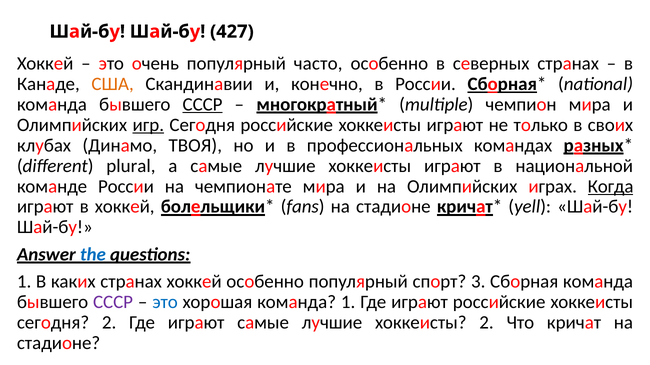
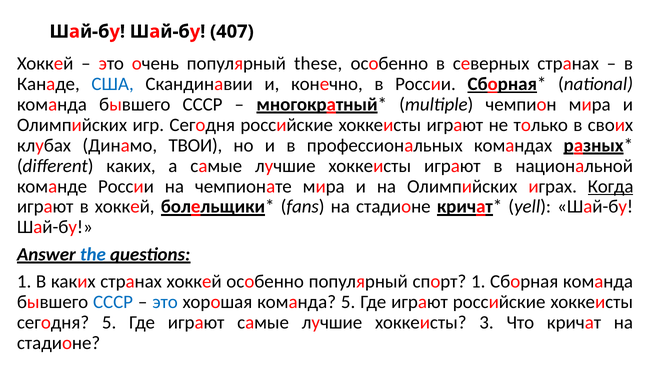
427: 427 -> 407
часто: часто -> these
США colour: orange -> blue
СССР at (203, 105) underline: present -> none
игр underline: present -> none
ТВОЯ: ТВОЯ -> ТВОИ
different plural: plural -> каких
спорт 3: 3 -> 1
СССР at (113, 303) colour: purple -> blue
команда 1: 1 -> 5
сегодня 2: 2 -> 5
хоккеисты 2: 2 -> 3
